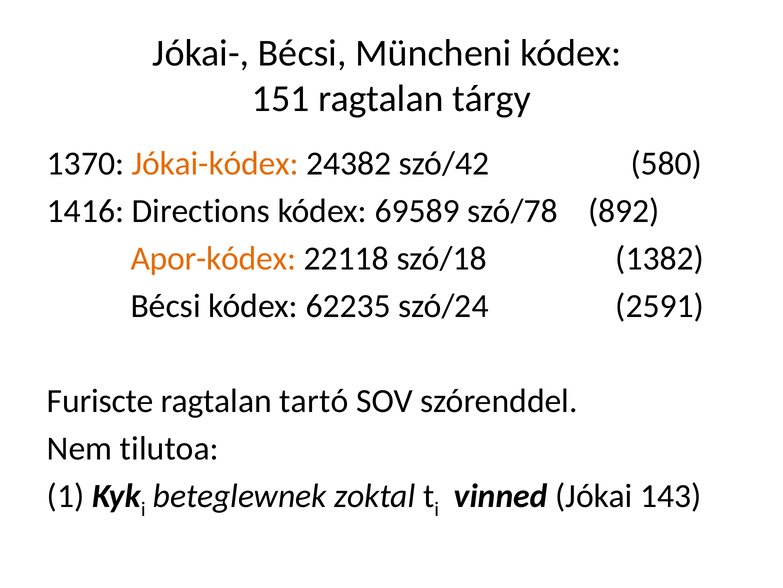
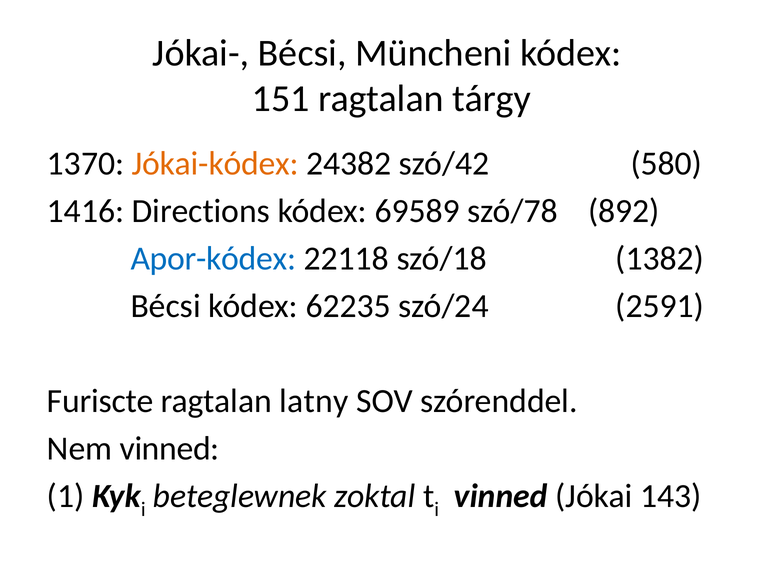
Apor-kódex colour: orange -> blue
tartó: tartó -> latny
Nem tilutoa: tilutoa -> vinned
